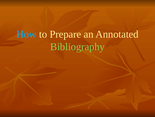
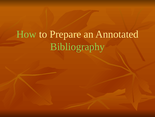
How colour: light blue -> light green
